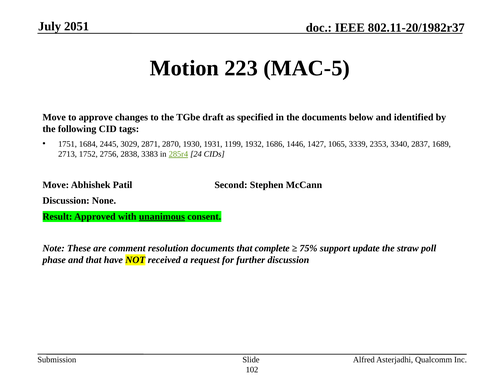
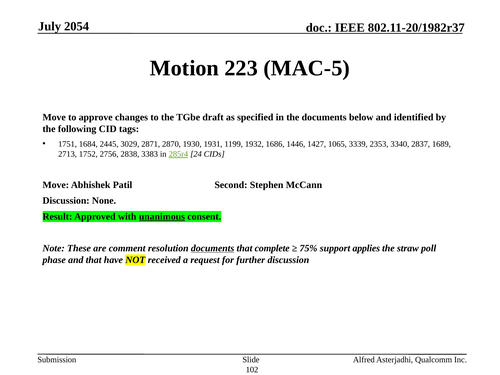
2051: 2051 -> 2054
documents at (213, 248) underline: none -> present
update: update -> applies
